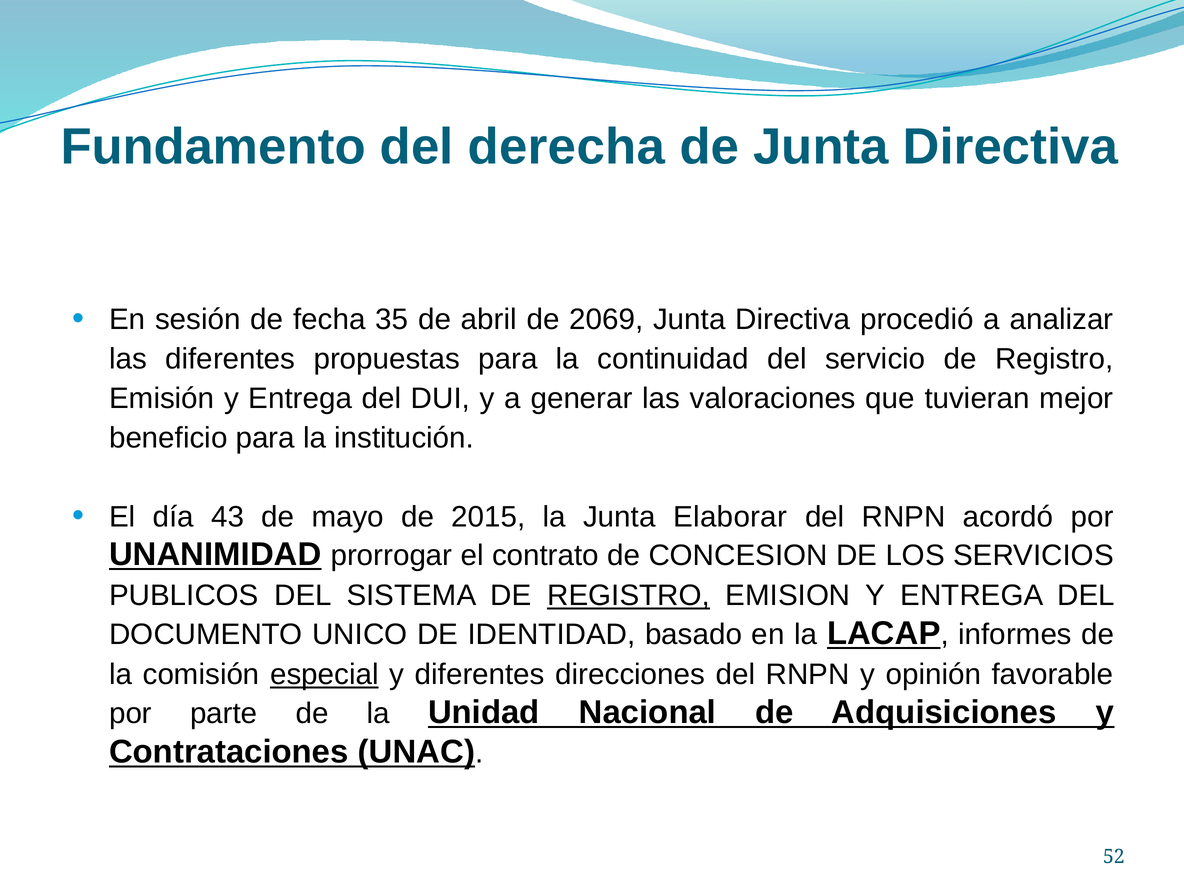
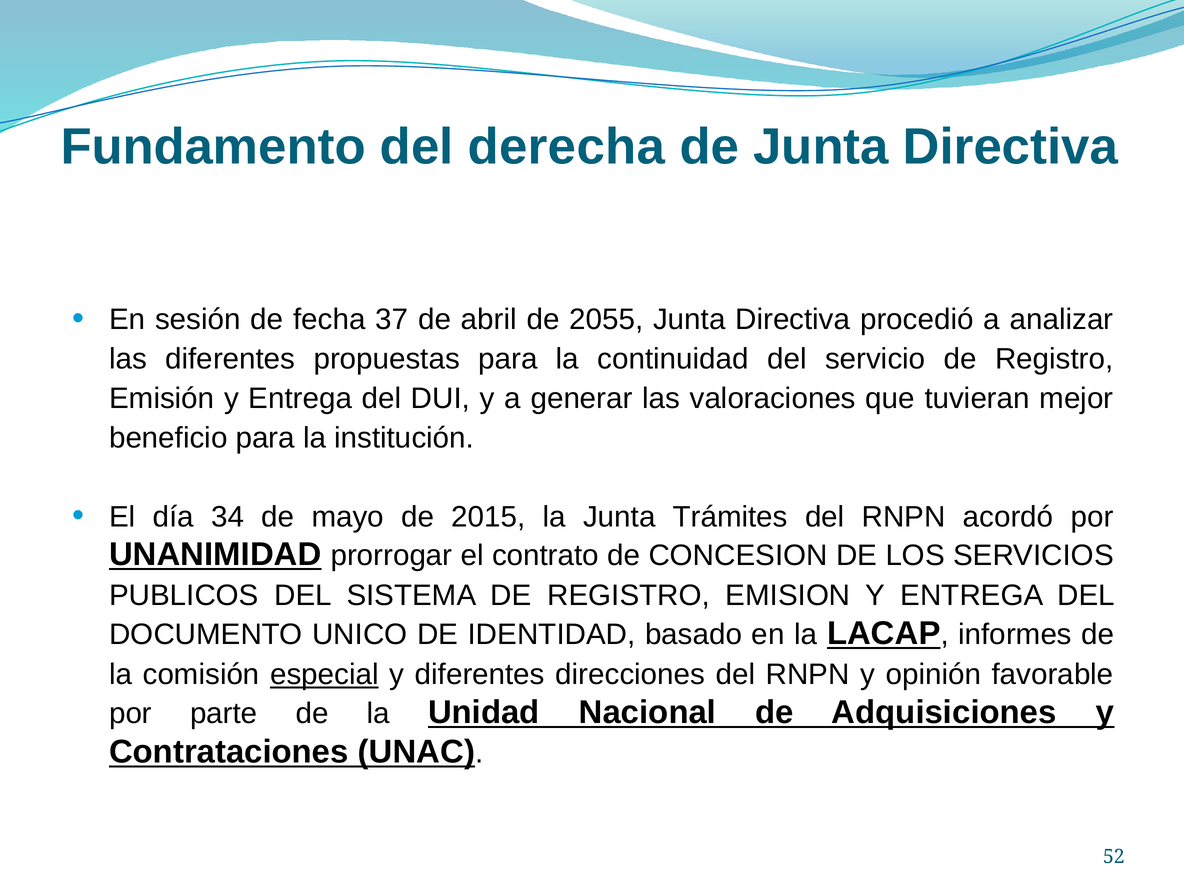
35: 35 -> 37
2069: 2069 -> 2055
43: 43 -> 34
Elaborar: Elaborar -> Trámites
REGISTRO at (629, 596) underline: present -> none
